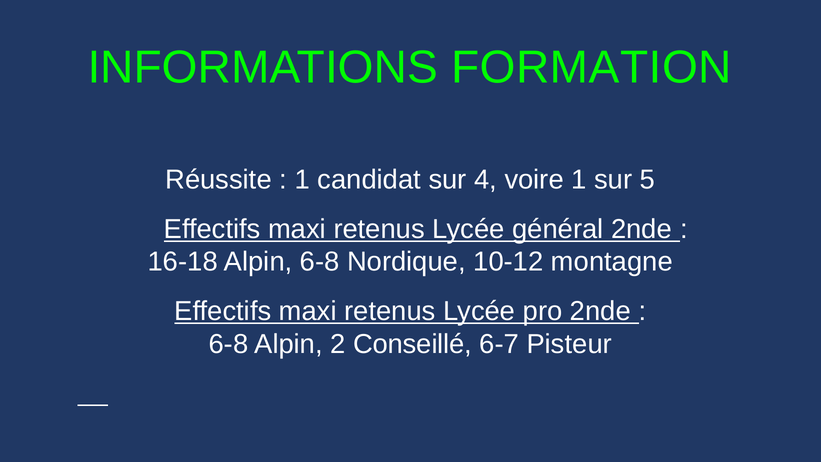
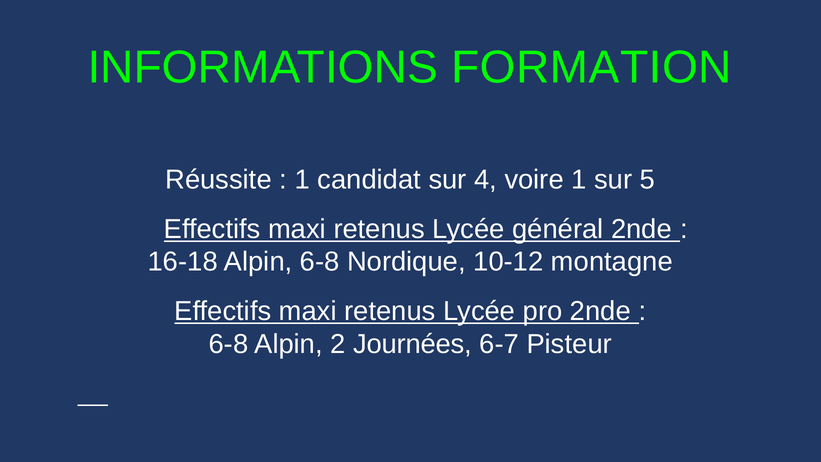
Conseillé: Conseillé -> Journées
